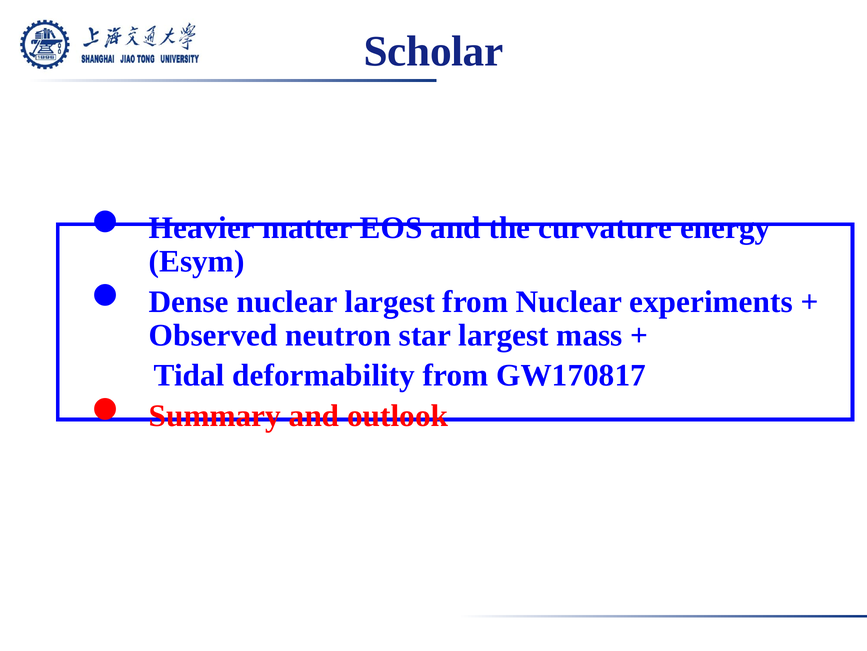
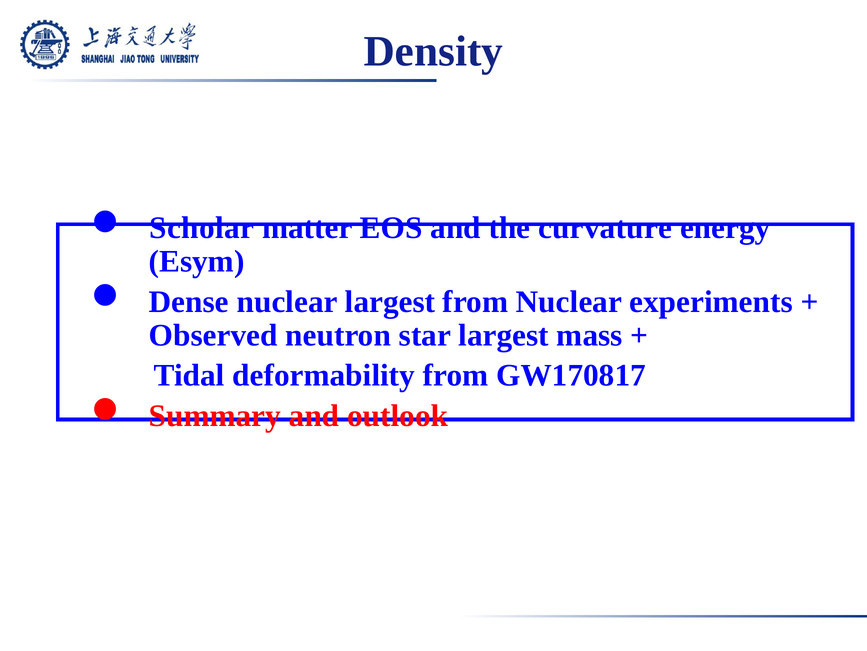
Scholar: Scholar -> Density
Heavier: Heavier -> Scholar
